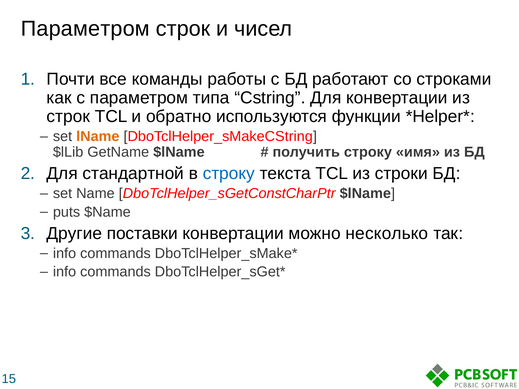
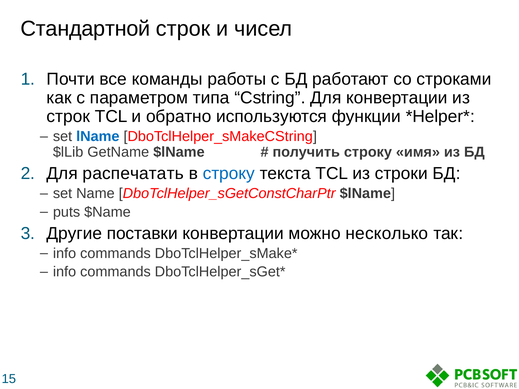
Параметром at (85, 29): Параметром -> Стандартной
lName colour: orange -> blue
стандартной: стандартной -> распечатать
